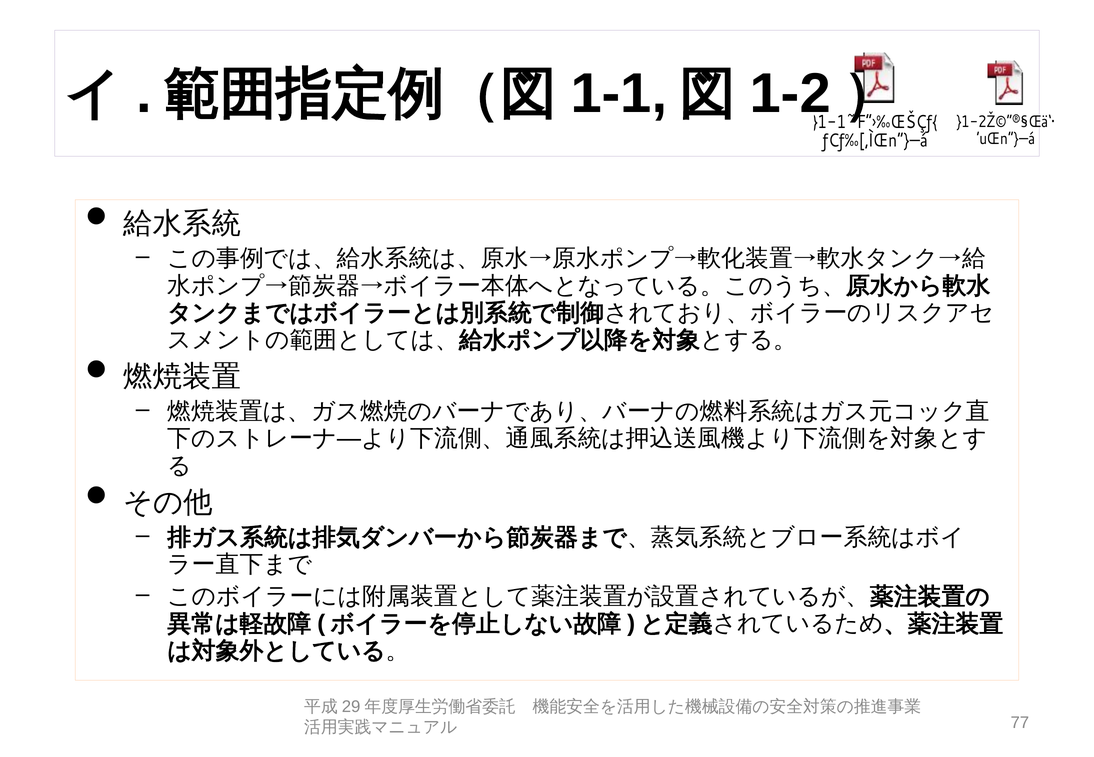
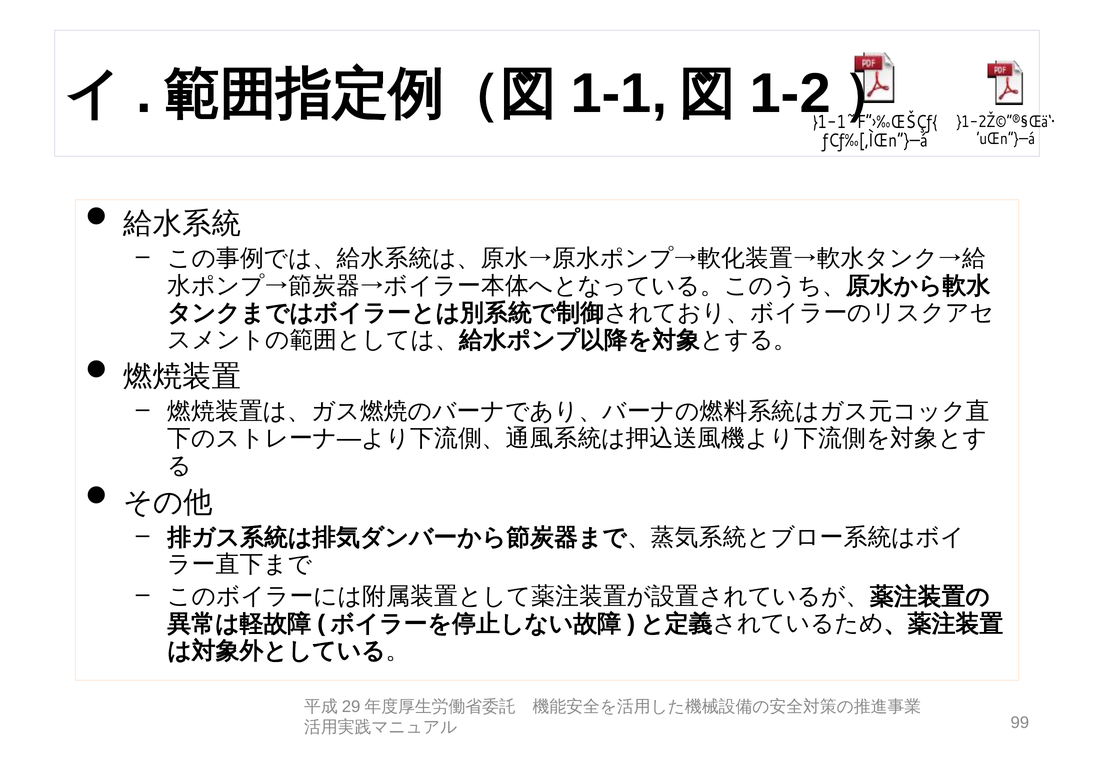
77: 77 -> 99
